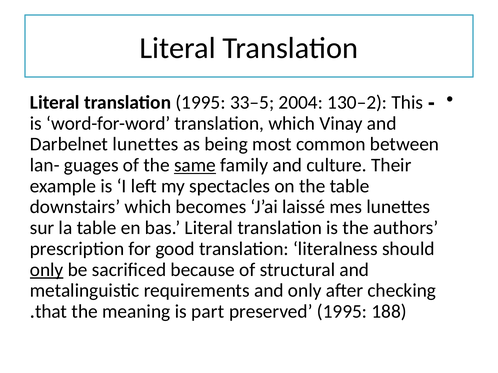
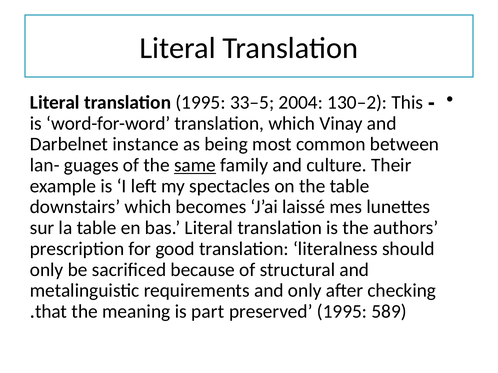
Darbelnet lunettes: lunettes -> instance
only at (47, 270) underline: present -> none
188: 188 -> 589
